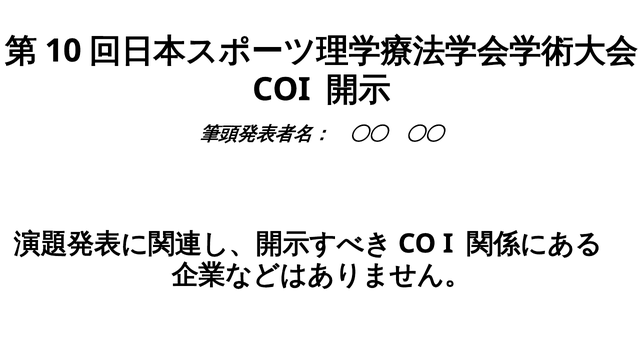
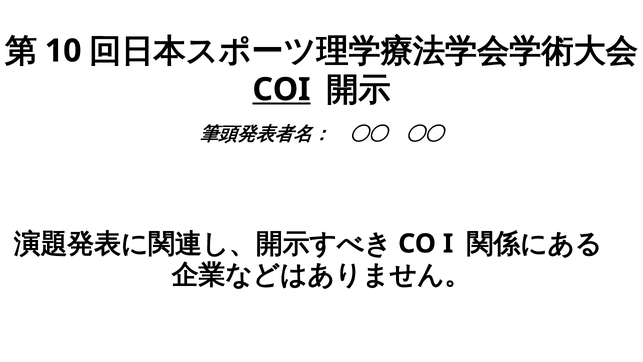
COI underline: none -> present
